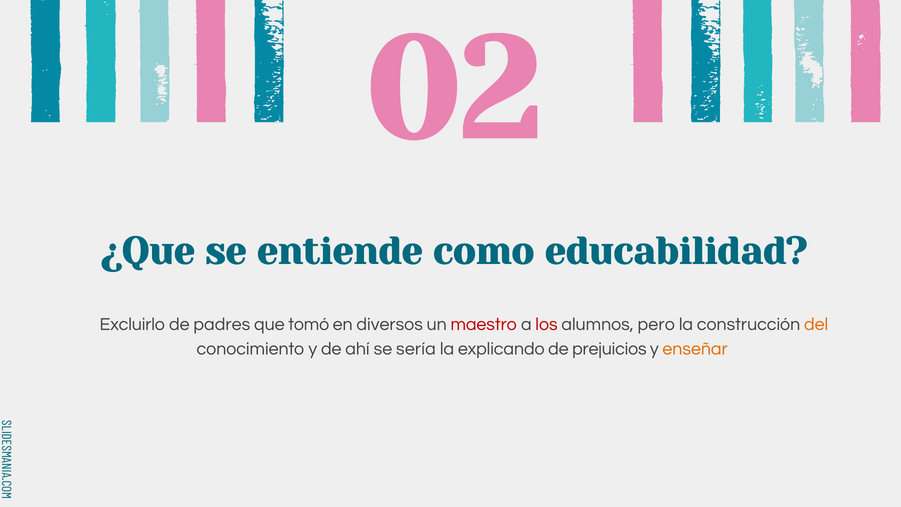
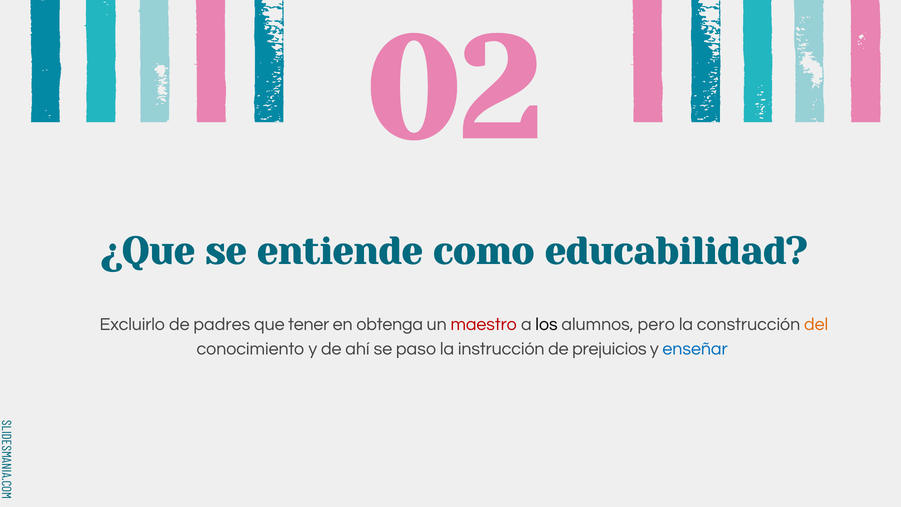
tomó: tomó -> tener
diversos: diversos -> obtenga
los colour: red -> black
sería: sería -> paso
explicando: explicando -> instrucción
enseñar colour: orange -> blue
